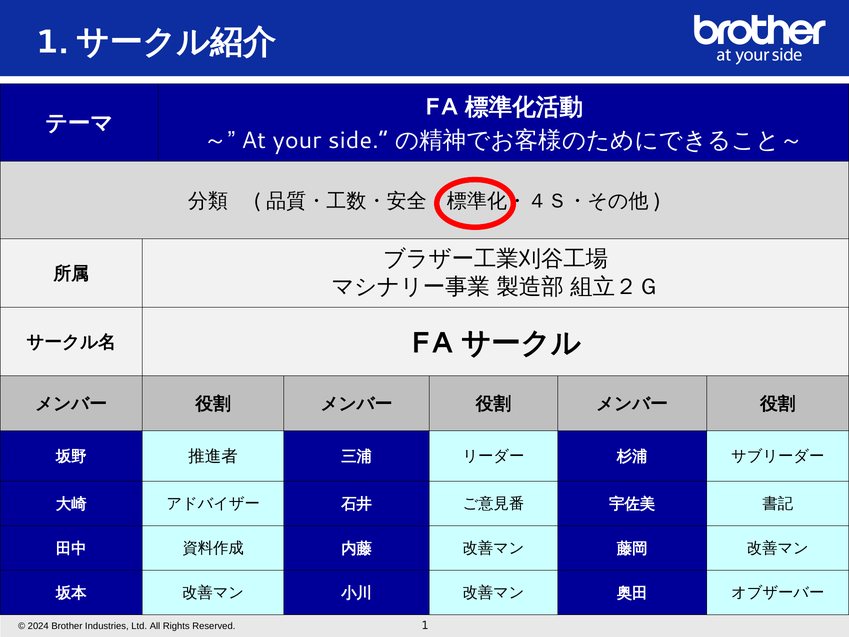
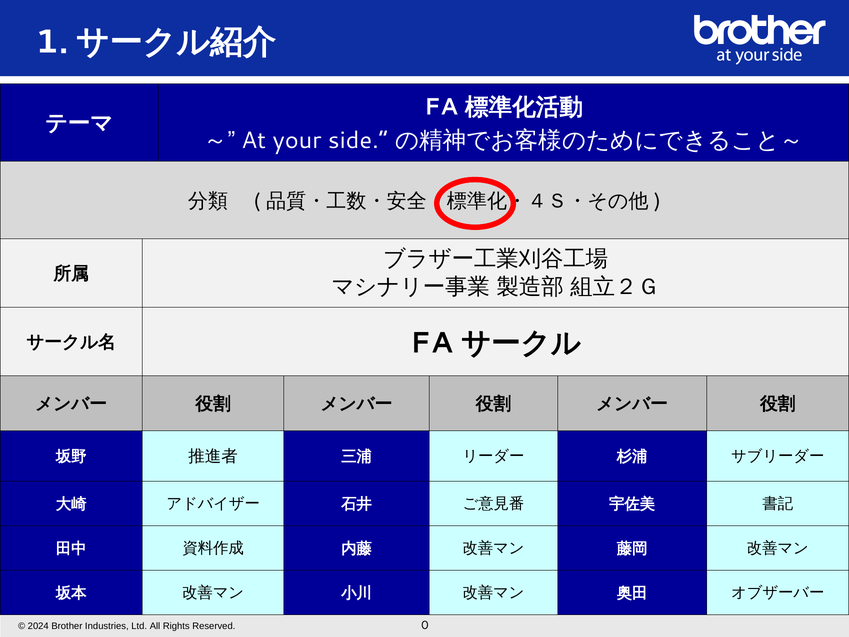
1: 1 -> 0
